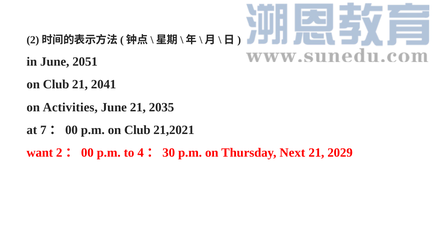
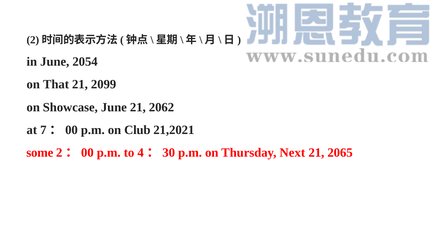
2051: 2051 -> 2054
Club at (56, 84): Club -> That
2041: 2041 -> 2099
Activities: Activities -> Showcase
2035: 2035 -> 2062
want: want -> some
2029: 2029 -> 2065
